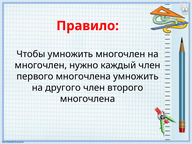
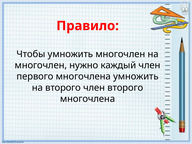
на другого: другого -> второго
